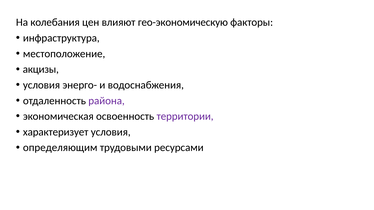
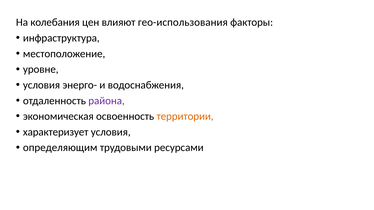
гео-экономическую: гео-экономическую -> гео-использования
акцизы: акцизы -> уровне
территории colour: purple -> orange
